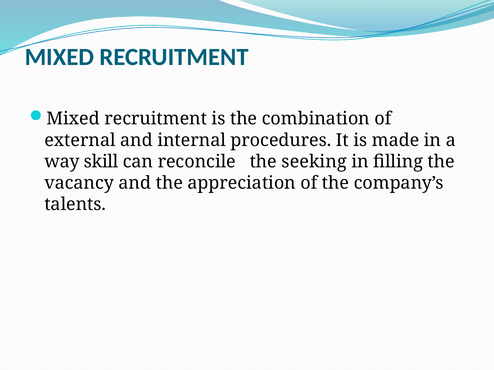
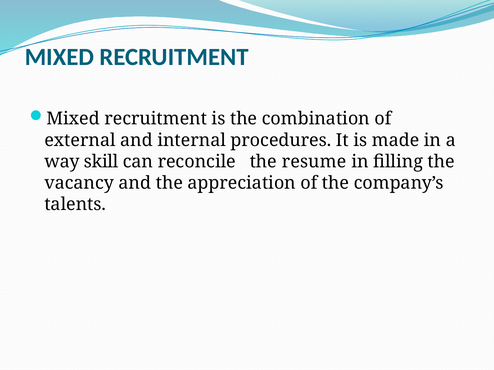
seeking: seeking -> resume
